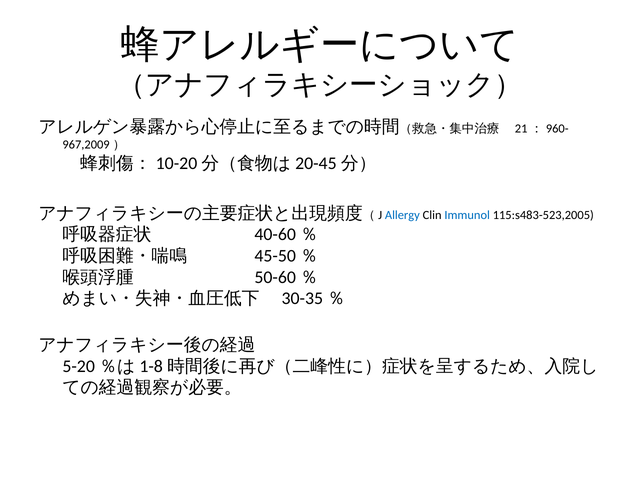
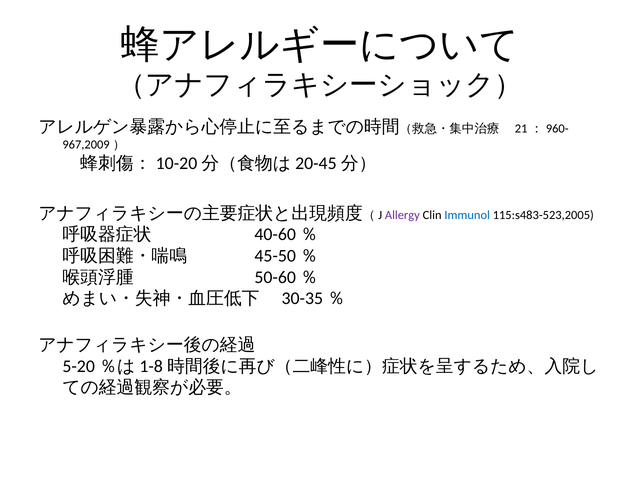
Allergy colour: blue -> purple
